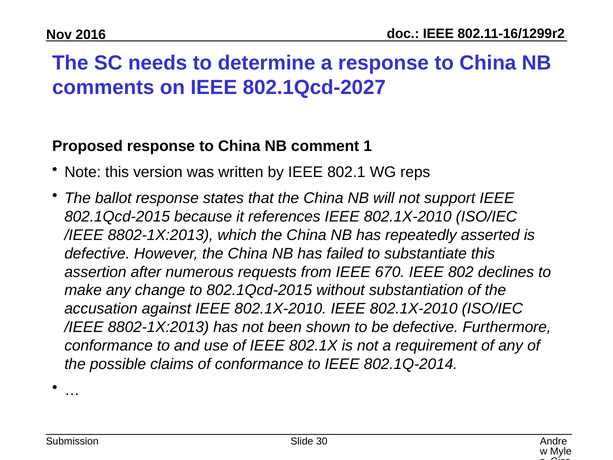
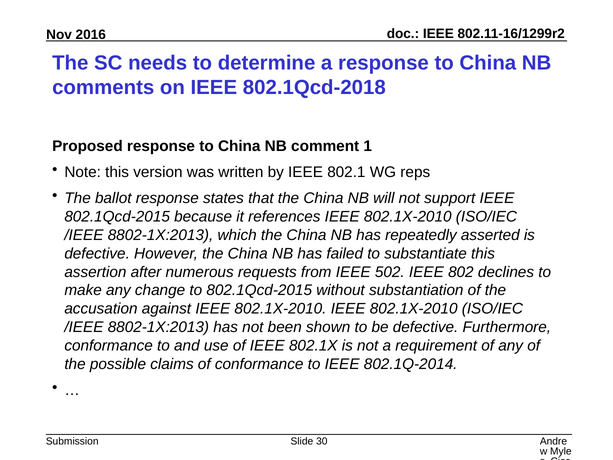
802.1Qcd-2027: 802.1Qcd-2027 -> 802.1Qcd-2018
670: 670 -> 502
